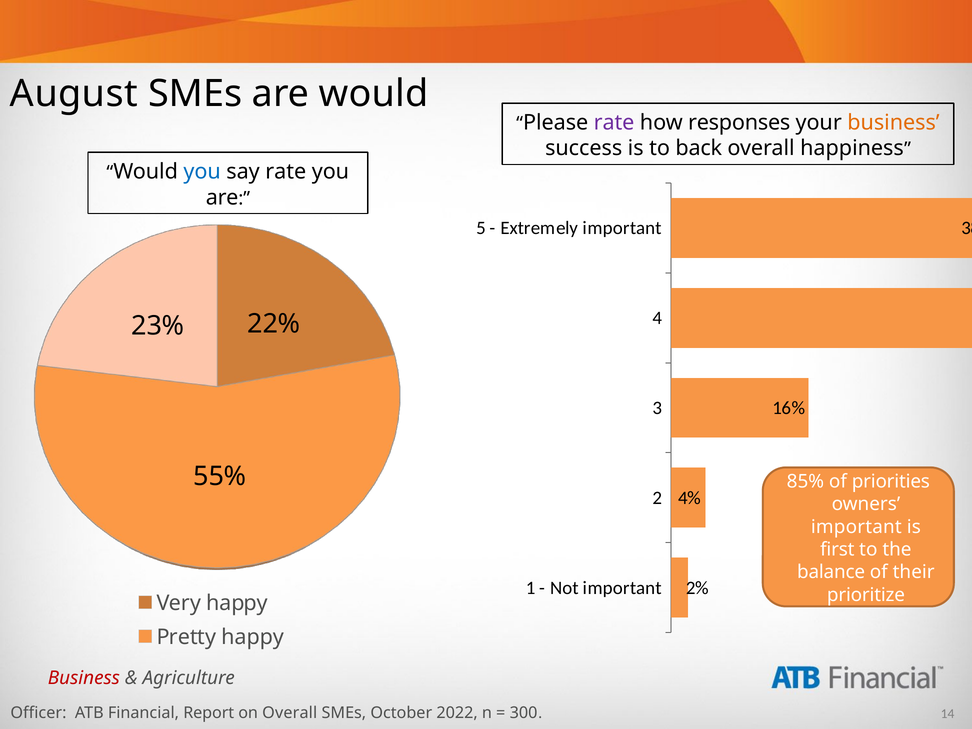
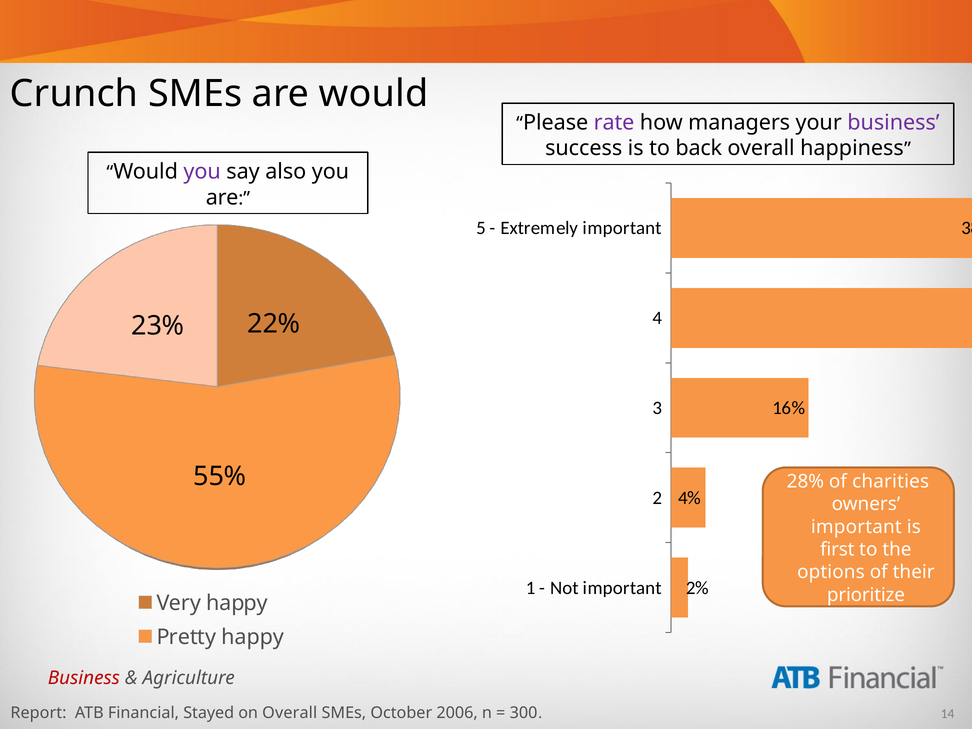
August: August -> Crunch
responses: responses -> managers
business at (893, 122) colour: orange -> purple
you at (202, 171) colour: blue -> purple
say rate: rate -> also
85%: 85% -> 28%
priorities: priorities -> charities
balance: balance -> options
Officer: Officer -> Report
Report: Report -> Stayed
2022: 2022 -> 2006
